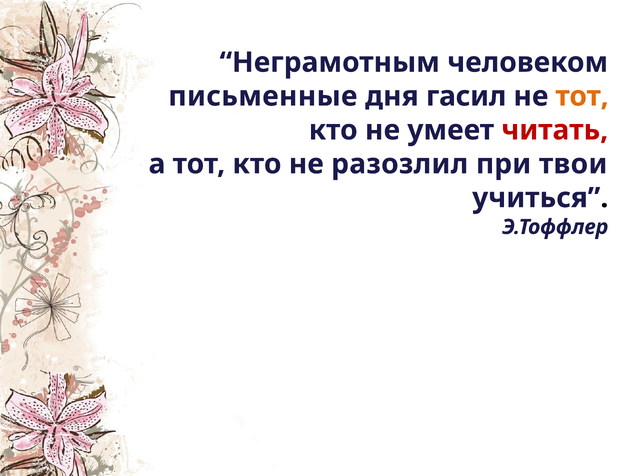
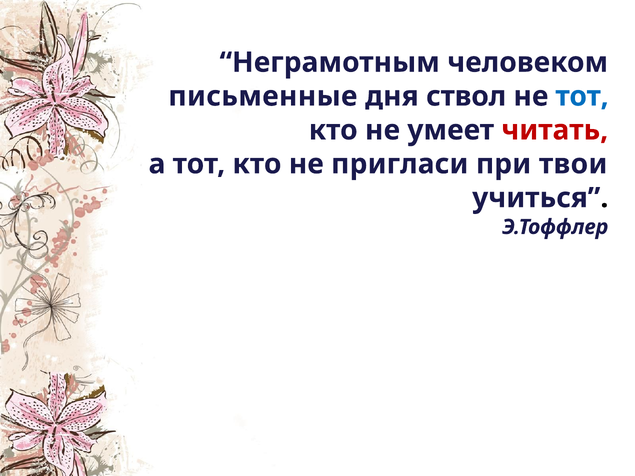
гасил: гасил -> ствол
тот at (582, 96) colour: orange -> blue
разозлил: разозлил -> пригласи
